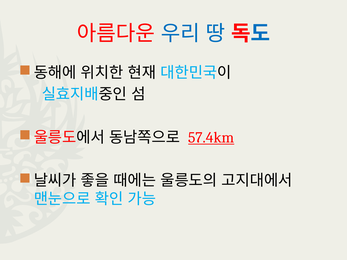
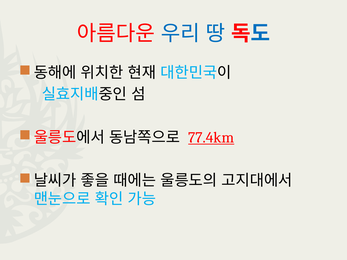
57.4km: 57.4km -> 77.4km
